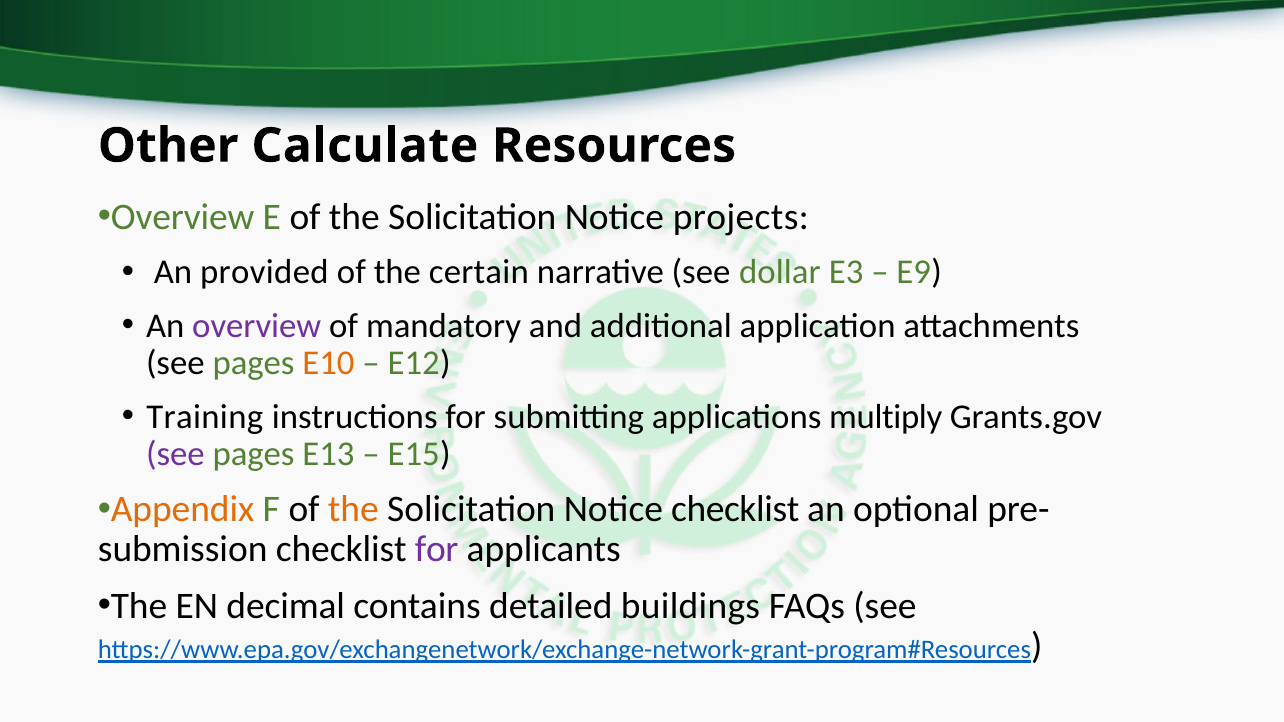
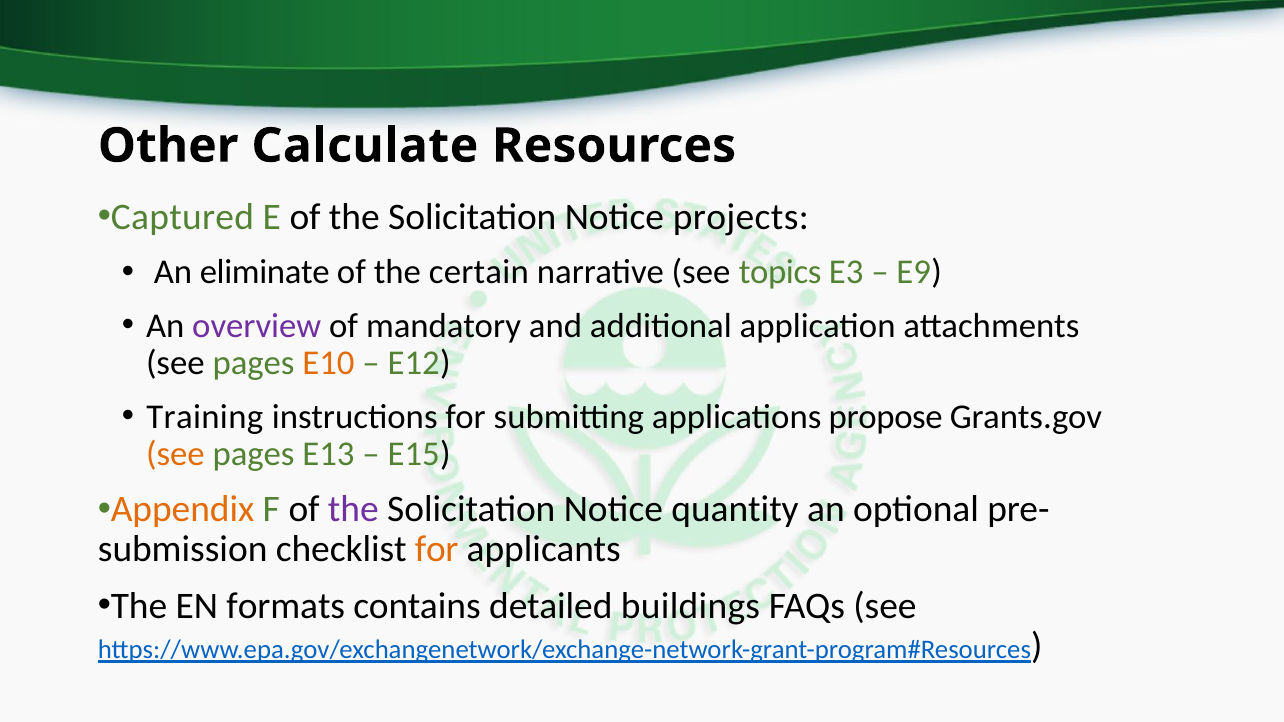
Overview at (183, 217): Overview -> Captured
provided: provided -> eliminate
dollar: dollar -> topics
multiply: multiply -> propose
see at (175, 454) colour: purple -> orange
the at (353, 509) colour: orange -> purple
Notice checklist: checklist -> quantity
for at (437, 550) colour: purple -> orange
decimal: decimal -> formats
